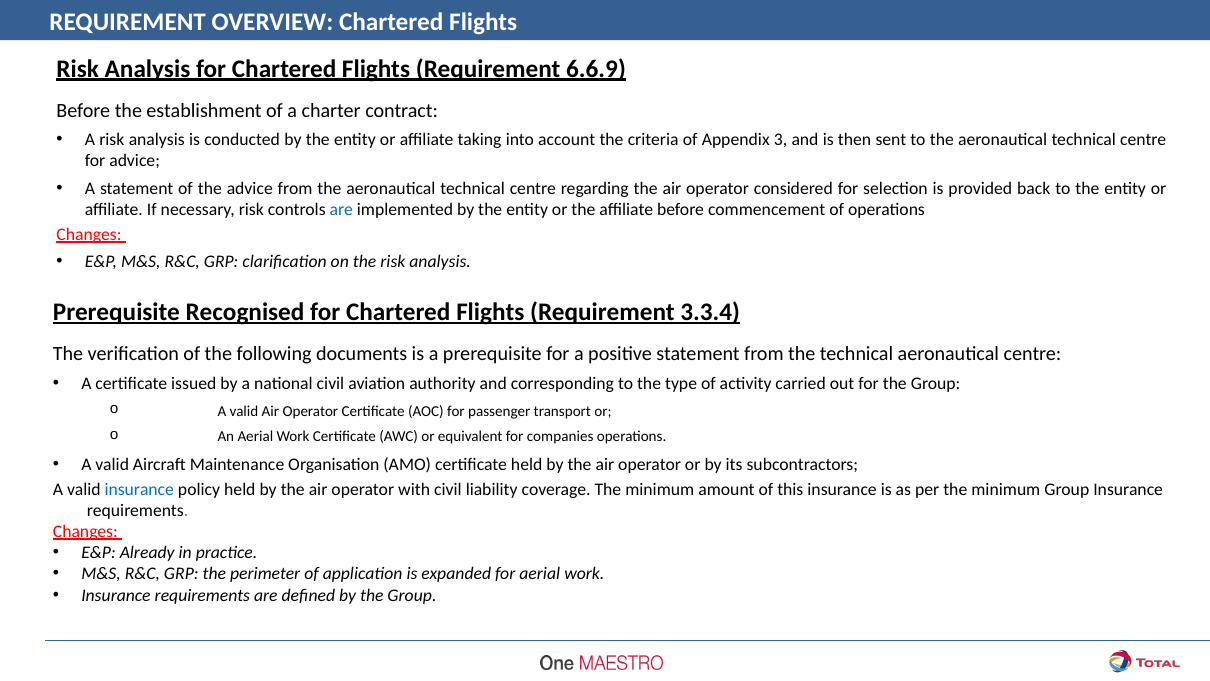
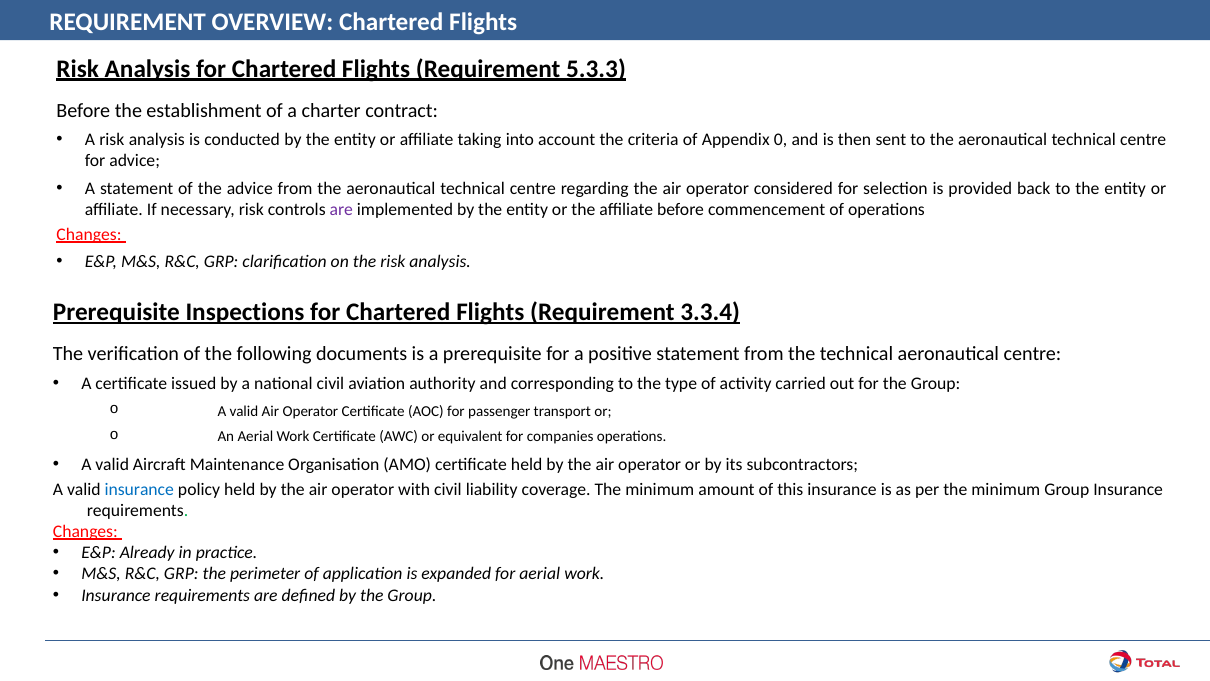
6.6.9: 6.6.9 -> 5.3.3
3: 3 -> 0
are at (341, 209) colour: blue -> purple
Recognised: Recognised -> Inspections
